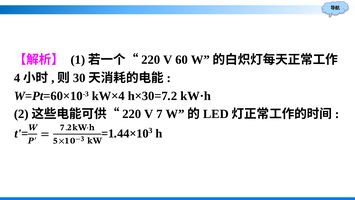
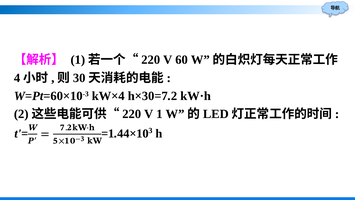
V 7: 7 -> 1
